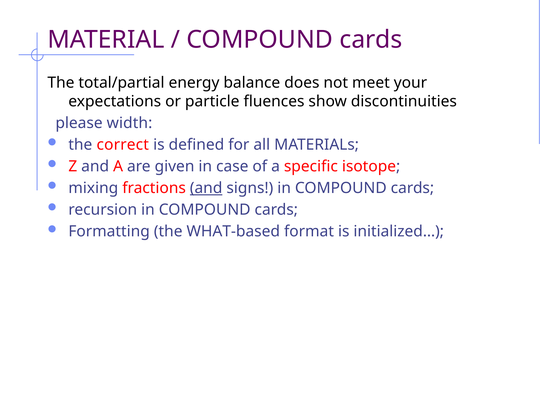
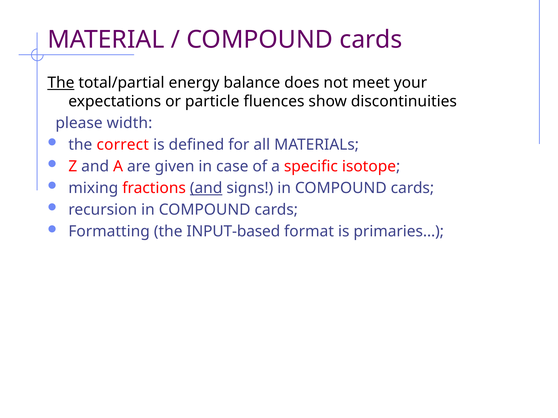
The at (61, 83) underline: none -> present
WHAT-based: WHAT-based -> INPUT-based
initialized…: initialized… -> primaries…
